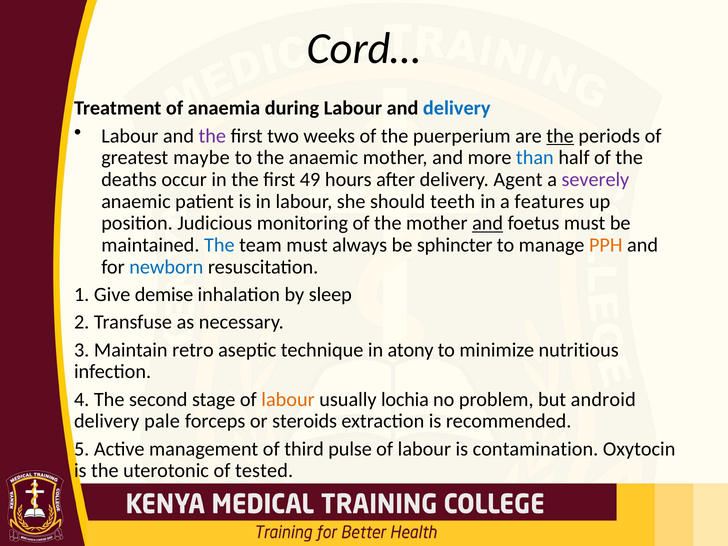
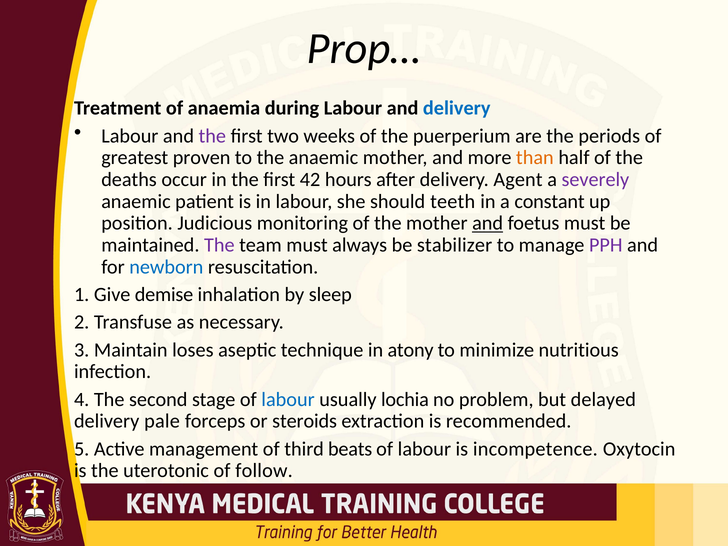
Cord…: Cord… -> Prop…
the at (560, 136) underline: present -> none
maybe: maybe -> proven
than colour: blue -> orange
49: 49 -> 42
features: features -> constant
The at (219, 245) colour: blue -> purple
sphincter: sphincter -> stabilizer
PPH colour: orange -> purple
retro: retro -> loses
labour at (288, 399) colour: orange -> blue
android: android -> delayed
pulse: pulse -> beats
contamination: contamination -> incompetence
tested: tested -> follow
